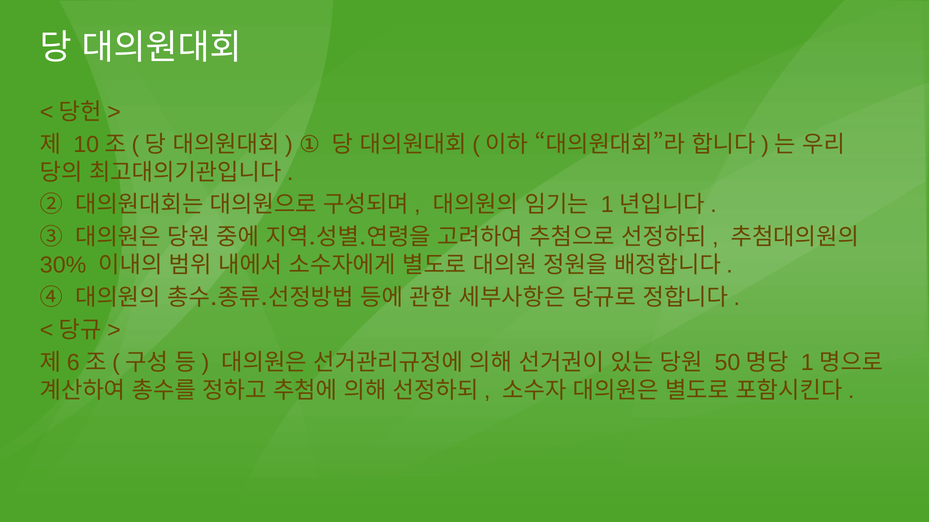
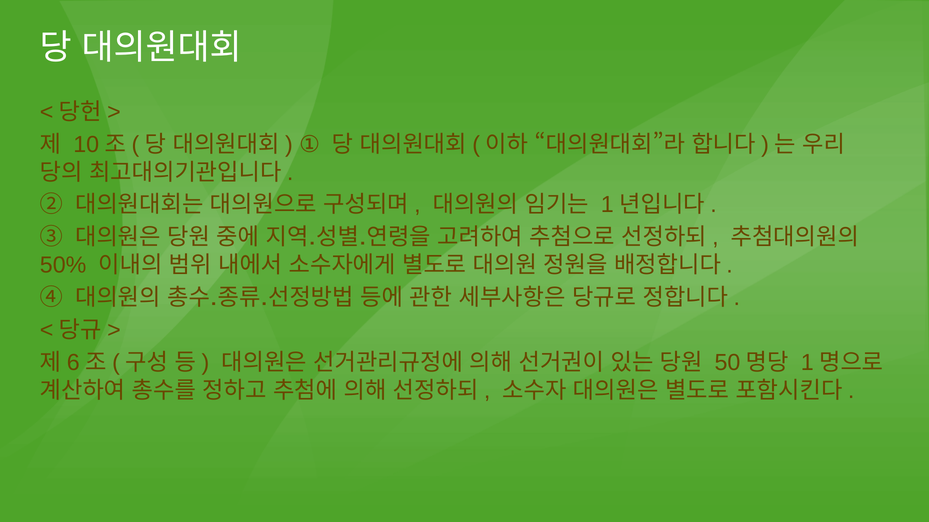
30%: 30% -> 50%
